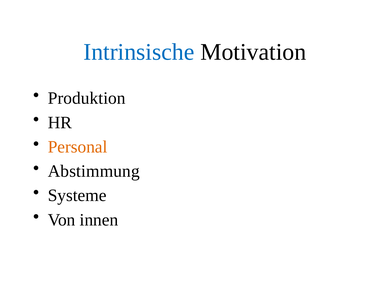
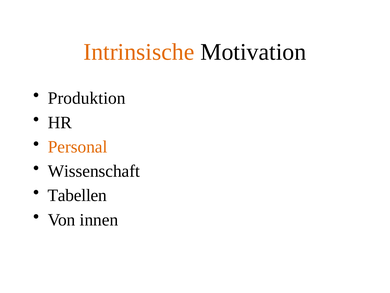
Intrinsische colour: blue -> orange
Abstimmung: Abstimmung -> Wissenschaft
Systeme: Systeme -> Tabellen
